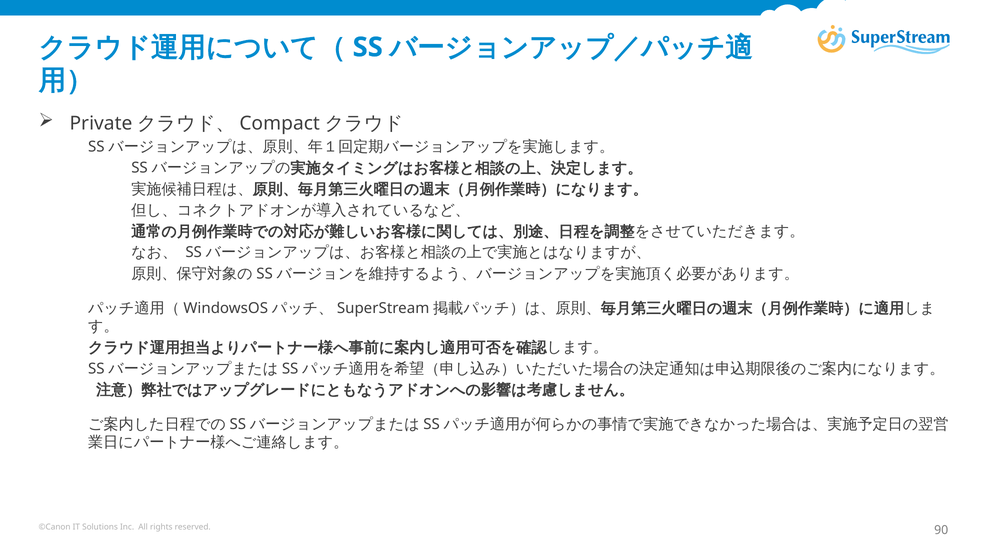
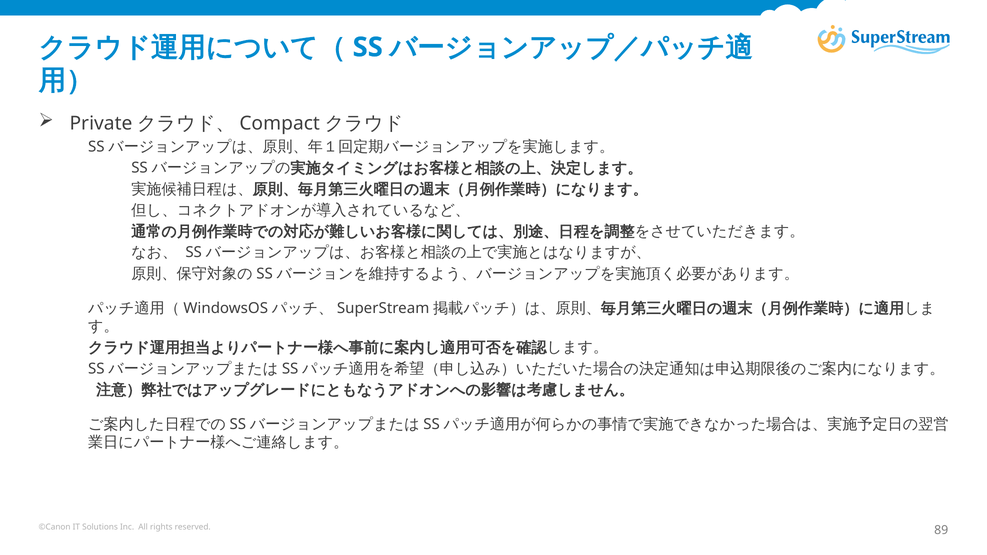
90: 90 -> 89
